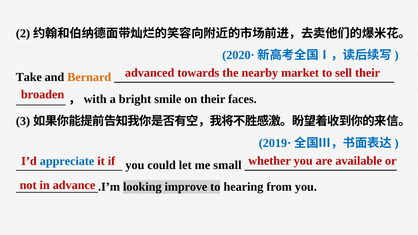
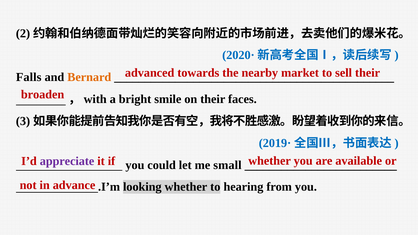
Take: Take -> Falls
appreciate colour: blue -> purple
looking improve: improve -> whether
